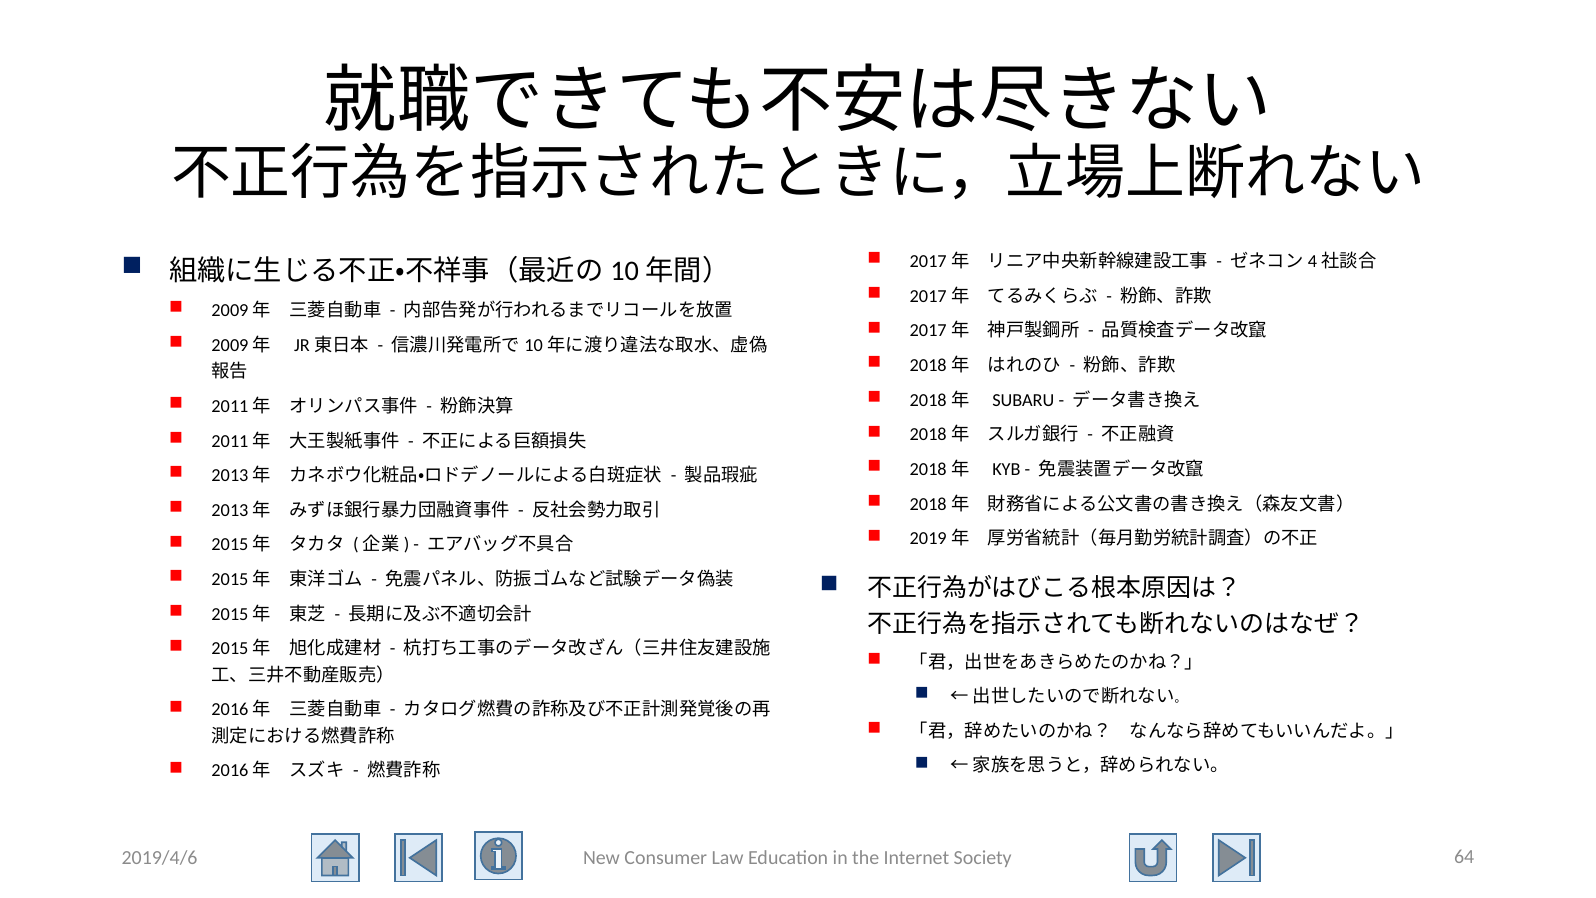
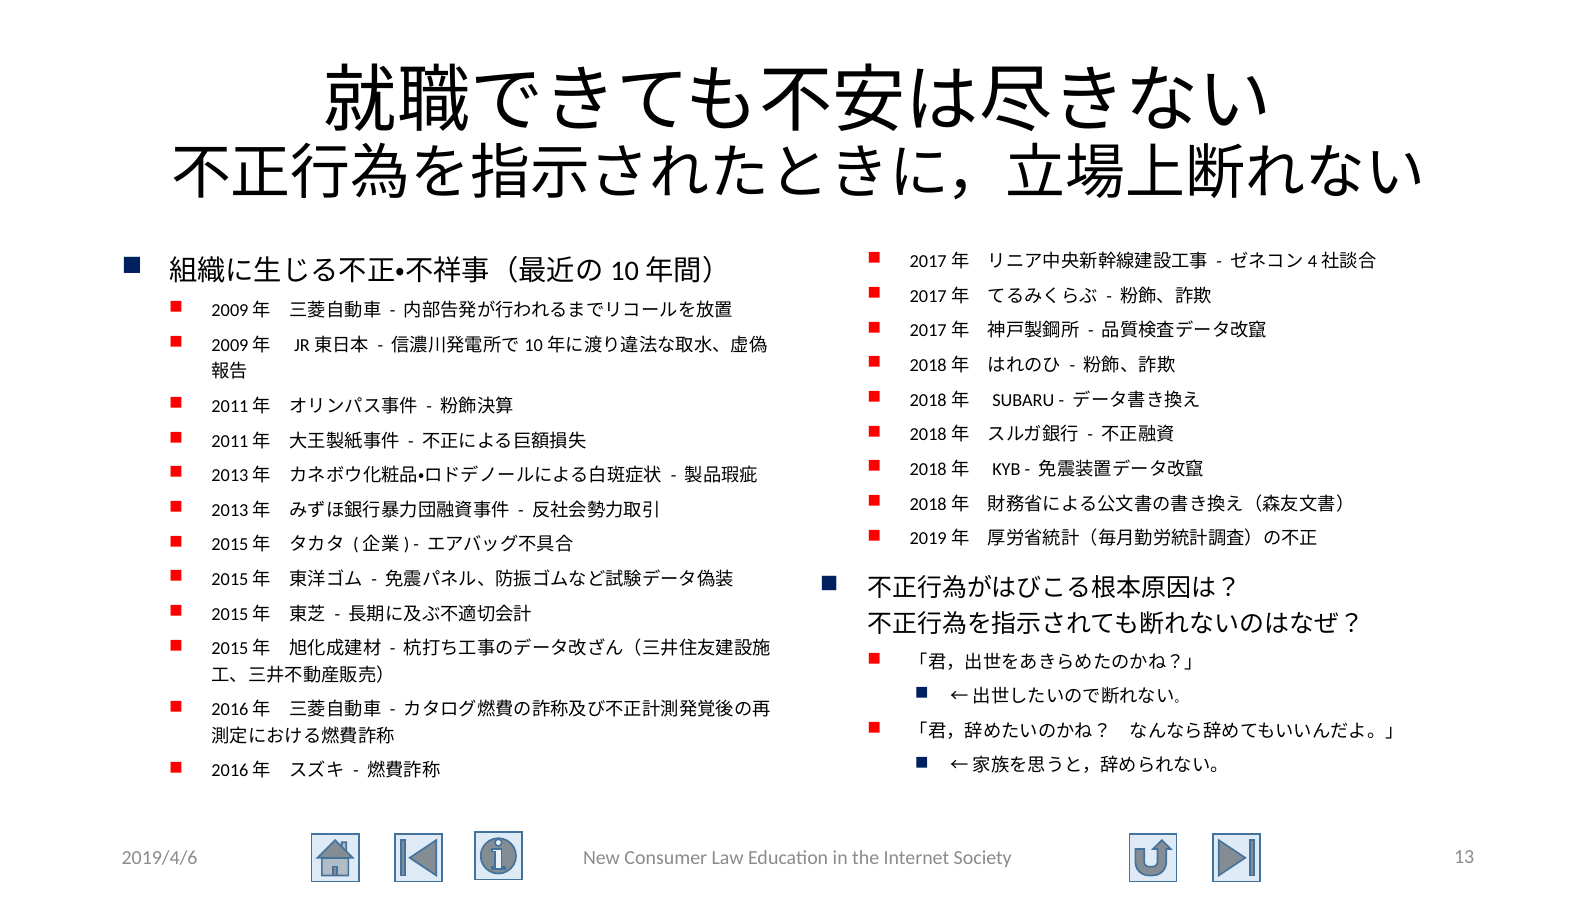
64: 64 -> 13
